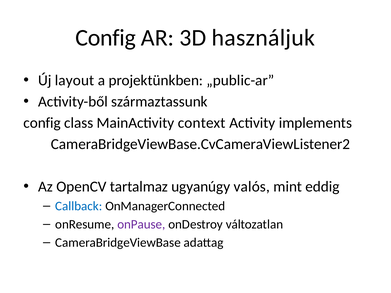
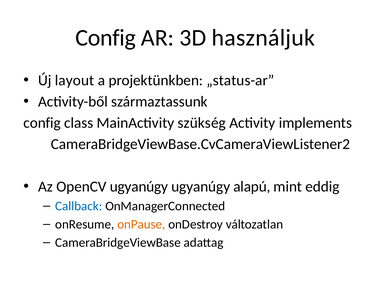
„public-ar: „public-ar -> „status-ar
context: context -> szükség
OpenCV tartalmaz: tartalmaz -> ugyanúgy
valós: valós -> alapú
onPause colour: purple -> orange
